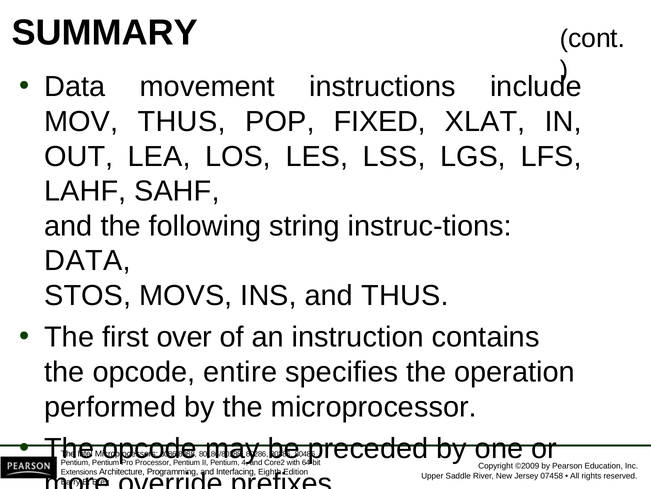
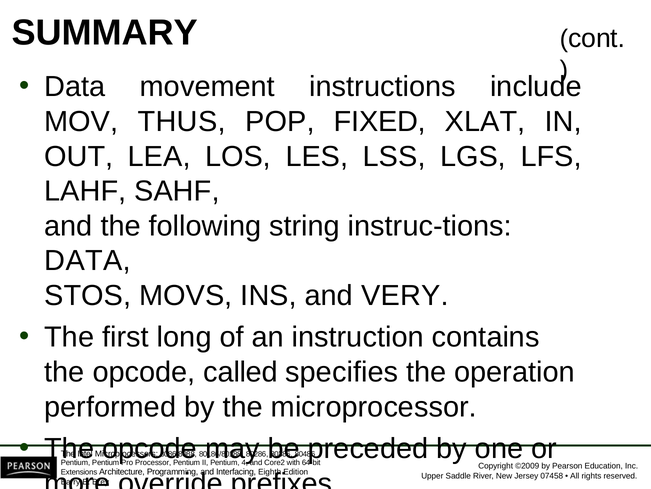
and THUS: THUS -> VERY
over: over -> long
entire: entire -> called
